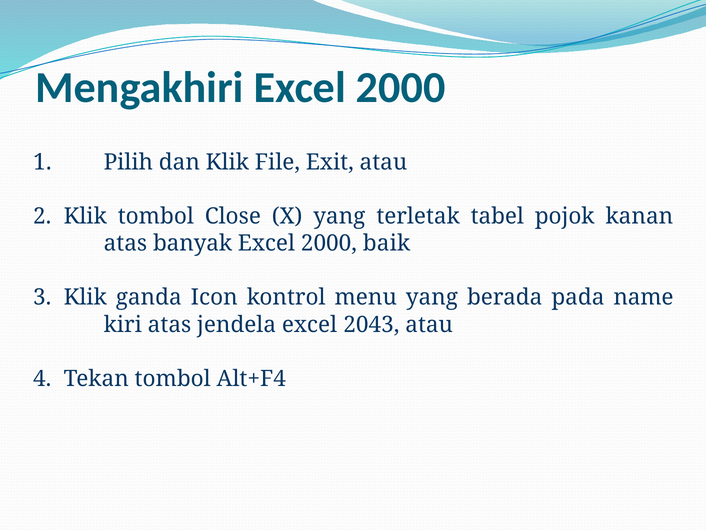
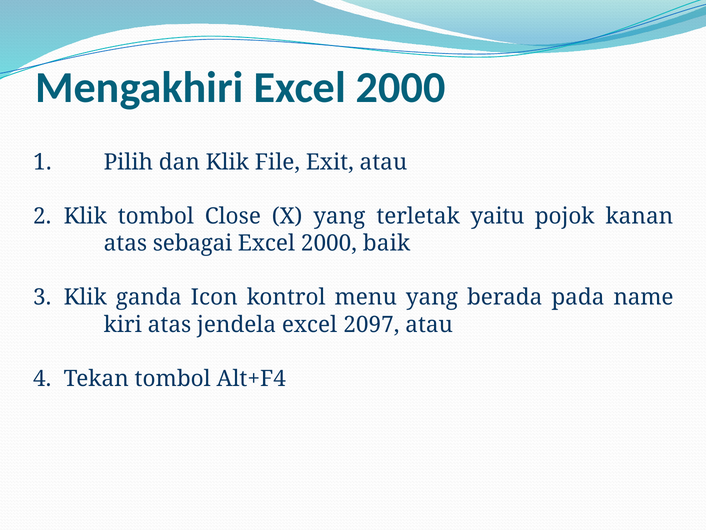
tabel: tabel -> yaitu
banyak: banyak -> sebagai
2043: 2043 -> 2097
